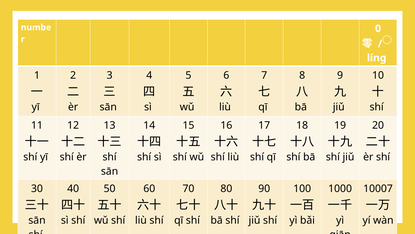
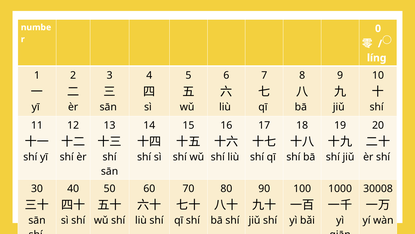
10007: 10007 -> 30008
